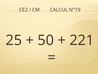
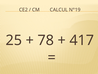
50: 50 -> 78
221: 221 -> 417
